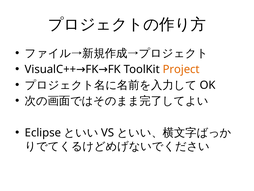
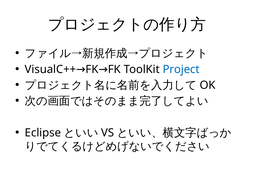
Project colour: orange -> blue
